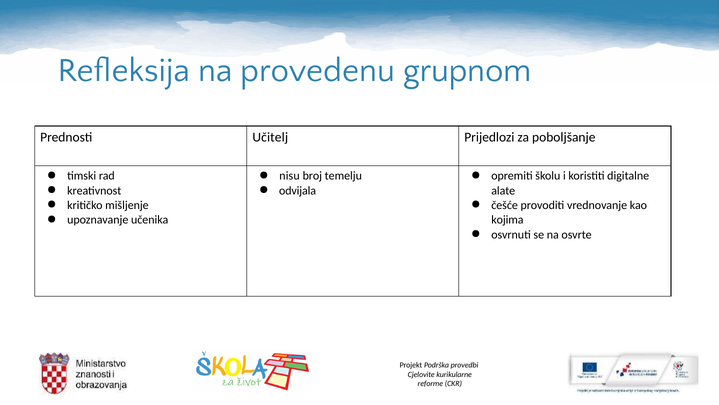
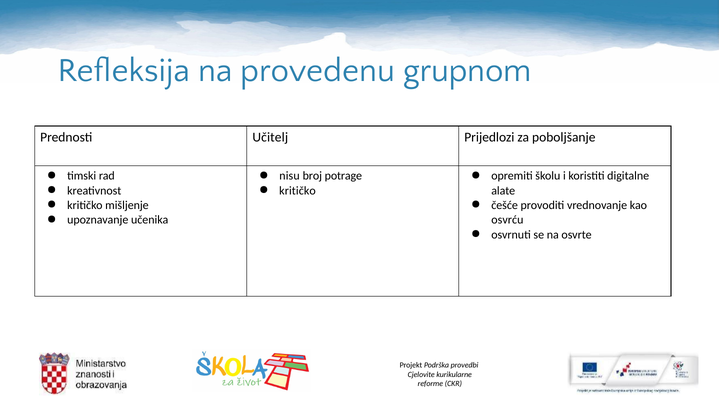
temelju: temelju -> potrage
odvijala at (298, 190): odvijala -> kritičko
kojima: kojima -> osvrću
